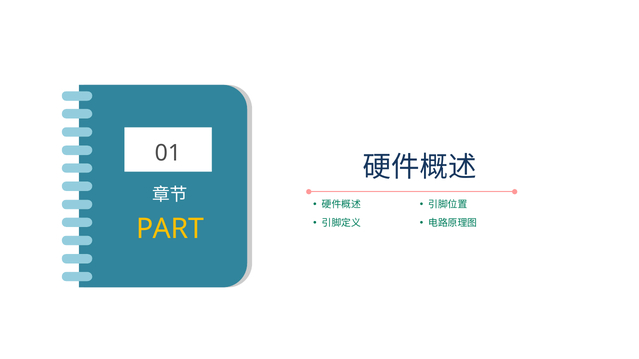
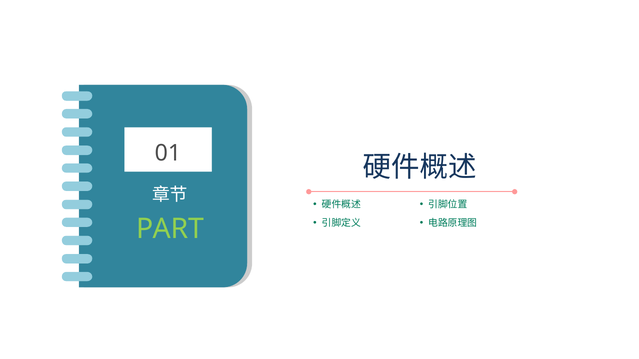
PART colour: yellow -> light green
